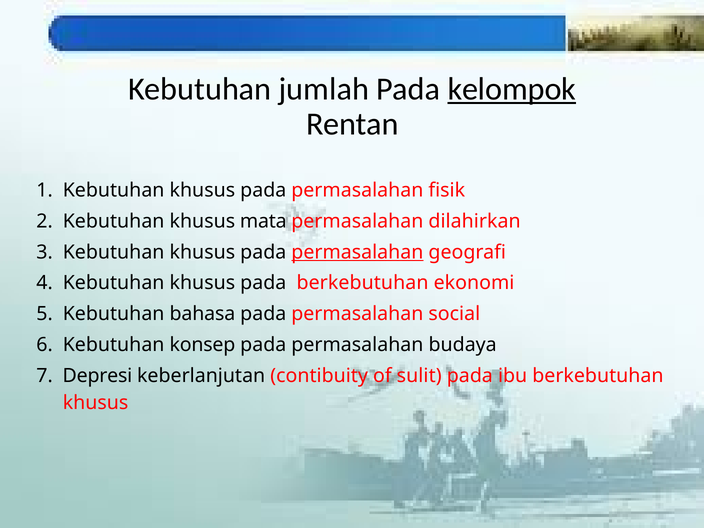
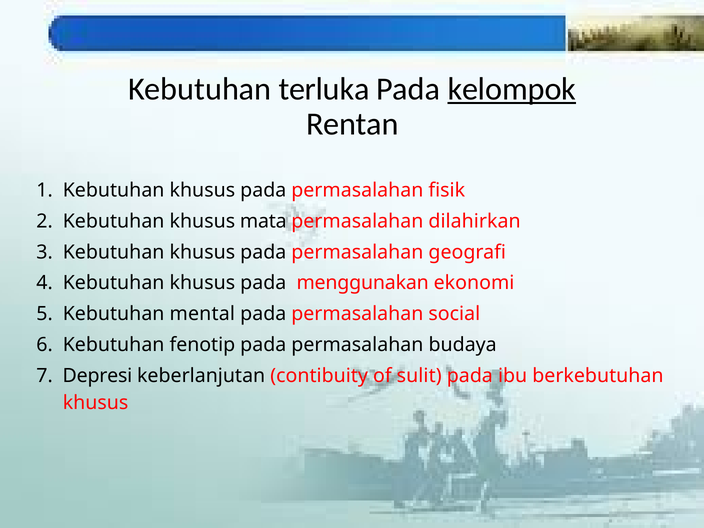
jumlah: jumlah -> terluka
permasalahan at (357, 252) underline: present -> none
pada berkebutuhan: berkebutuhan -> menggunakan
bahasa: bahasa -> mental
konsep: konsep -> fenotip
